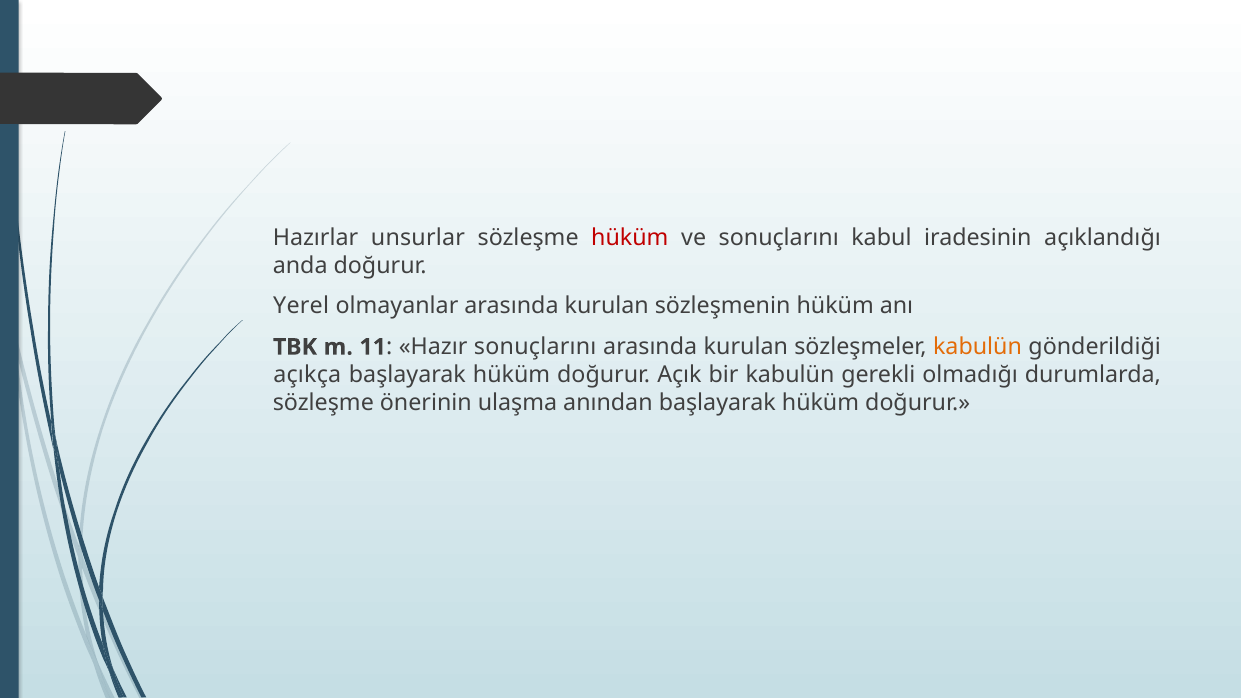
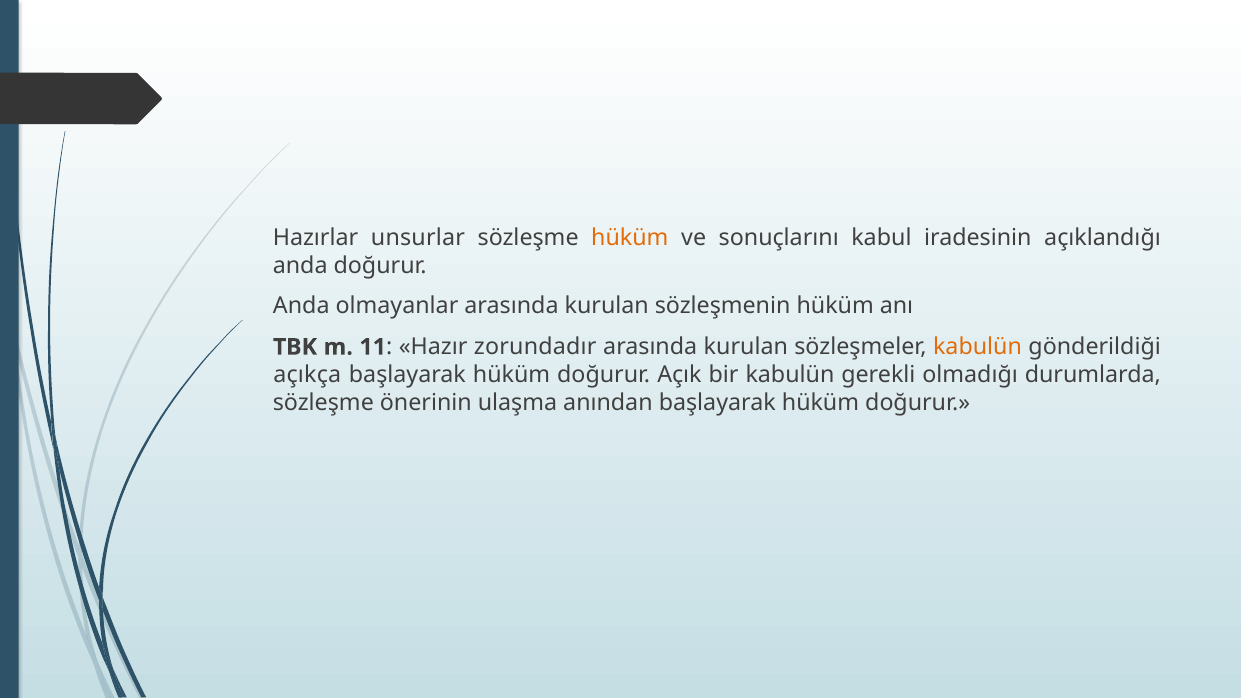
hüküm at (630, 237) colour: red -> orange
Yerel at (301, 306): Yerel -> Anda
Hazır sonuçlarını: sonuçlarını -> zorundadır
